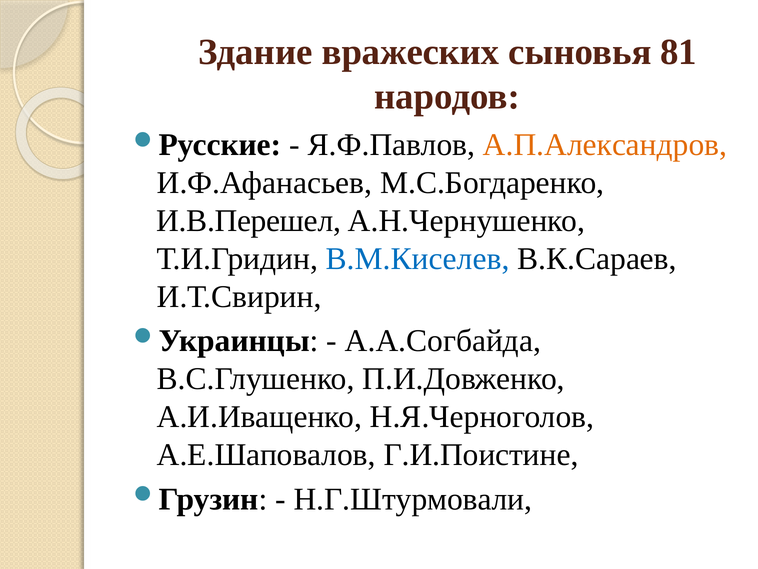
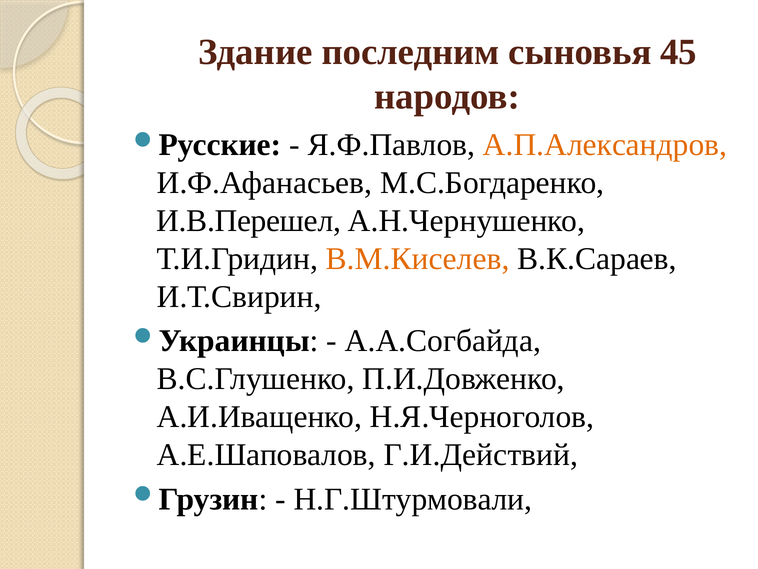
вражеских: вражеских -> последним
81: 81 -> 45
В.М.Киселев colour: blue -> orange
Г.И.Поистине: Г.И.Поистине -> Г.И.Действий
